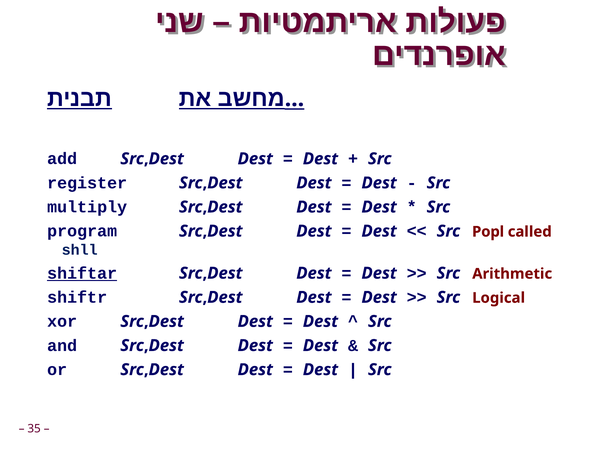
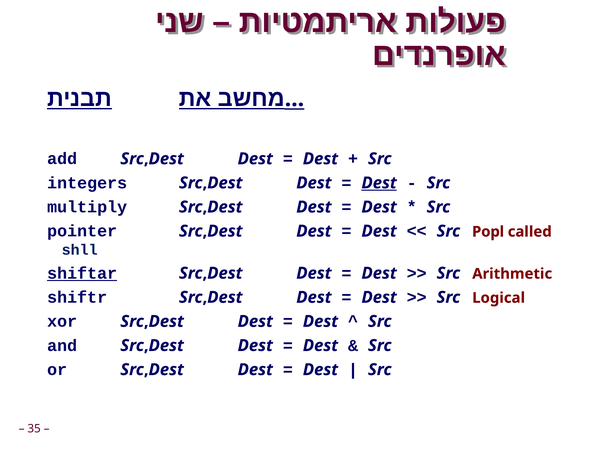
register: register -> integers
Dest at (379, 183) underline: none -> present
program: program -> pointer
